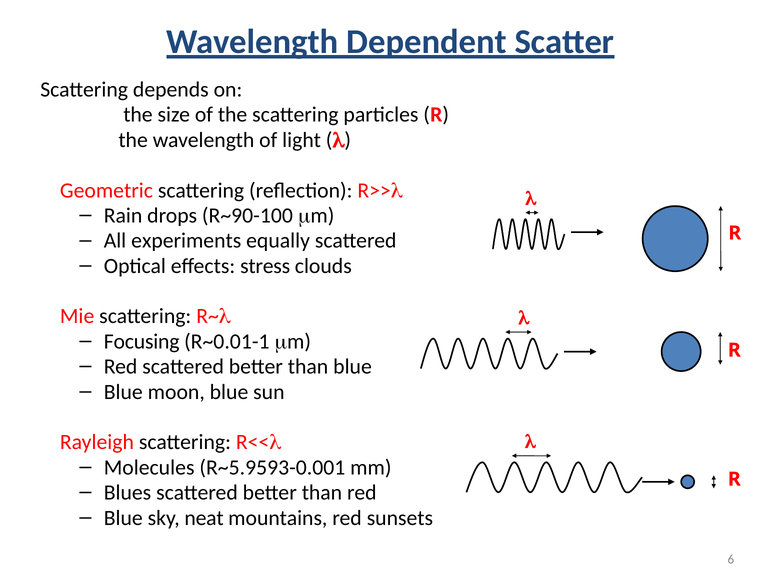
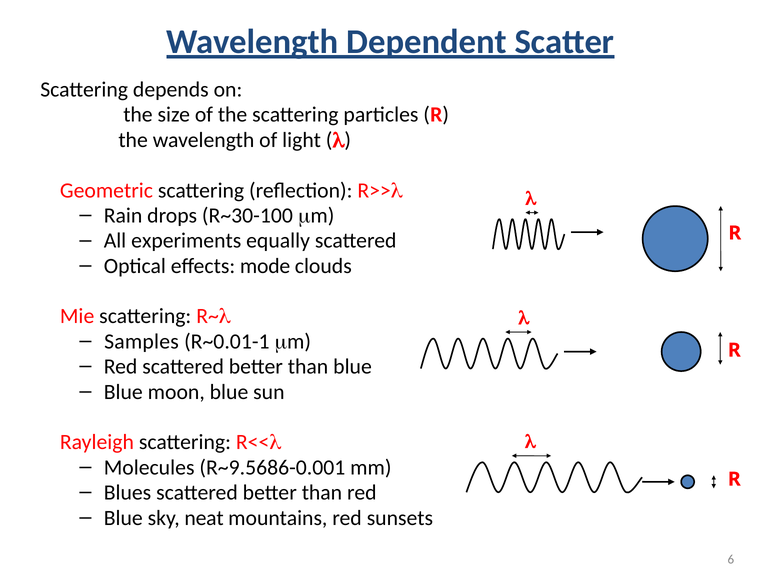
R~90-100: R~90-100 -> R~30-100
stress: stress -> mode
Focusing: Focusing -> Samples
R~5.9593-0.001: R~5.9593-0.001 -> R~9.5686-0.001
